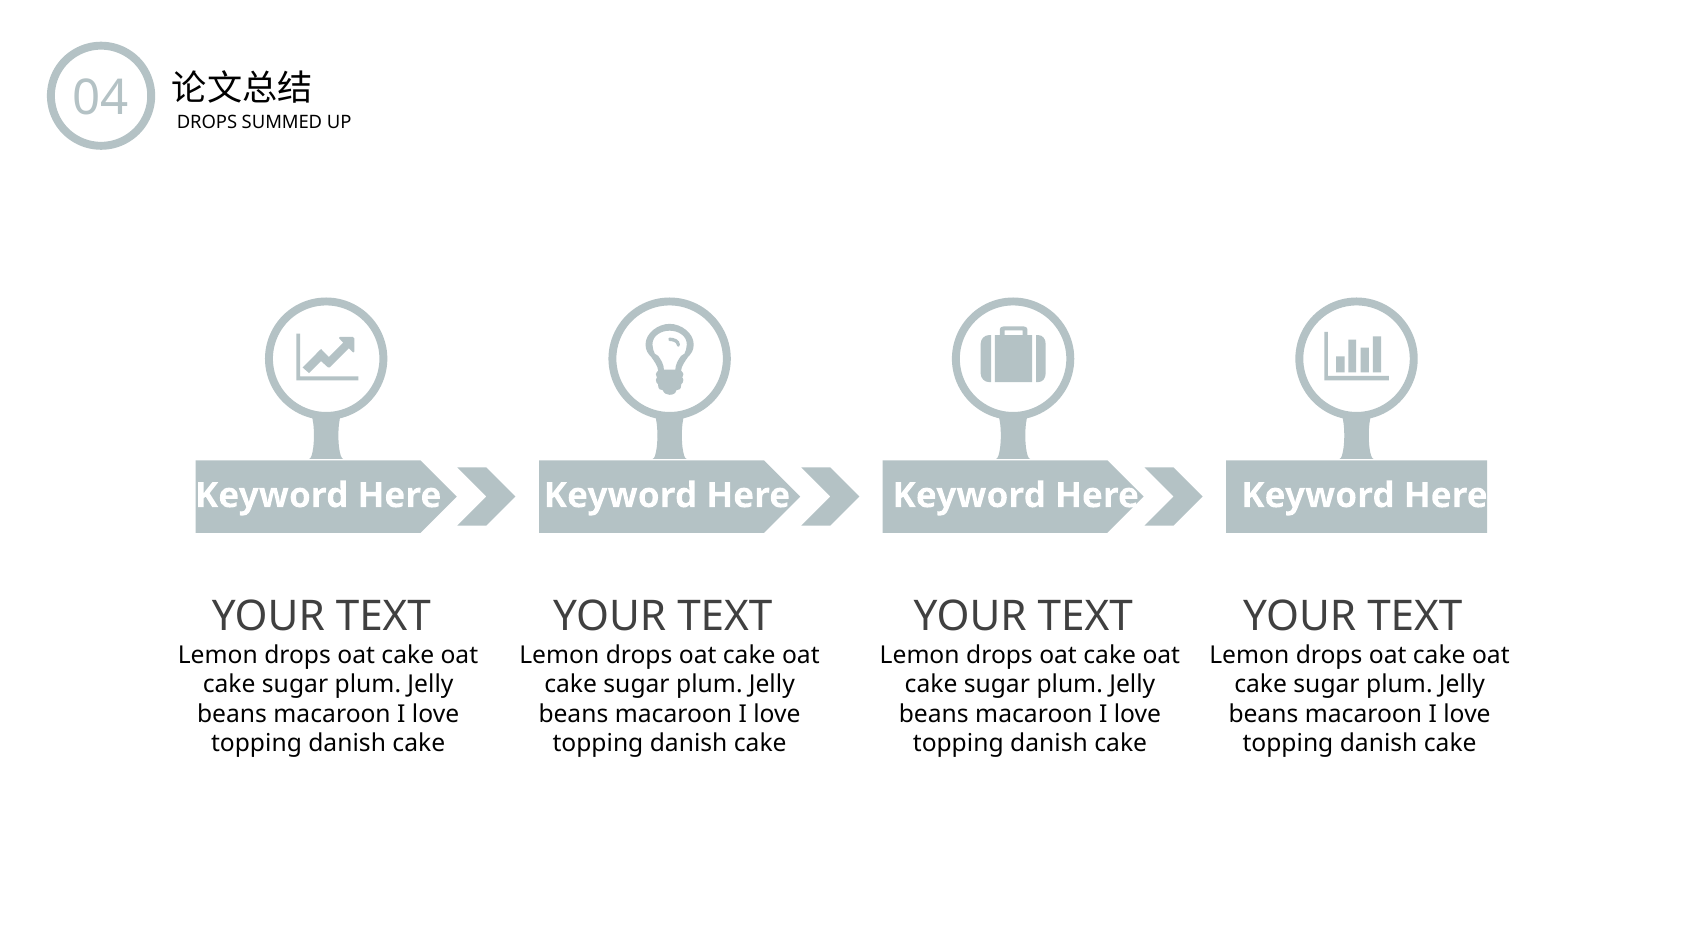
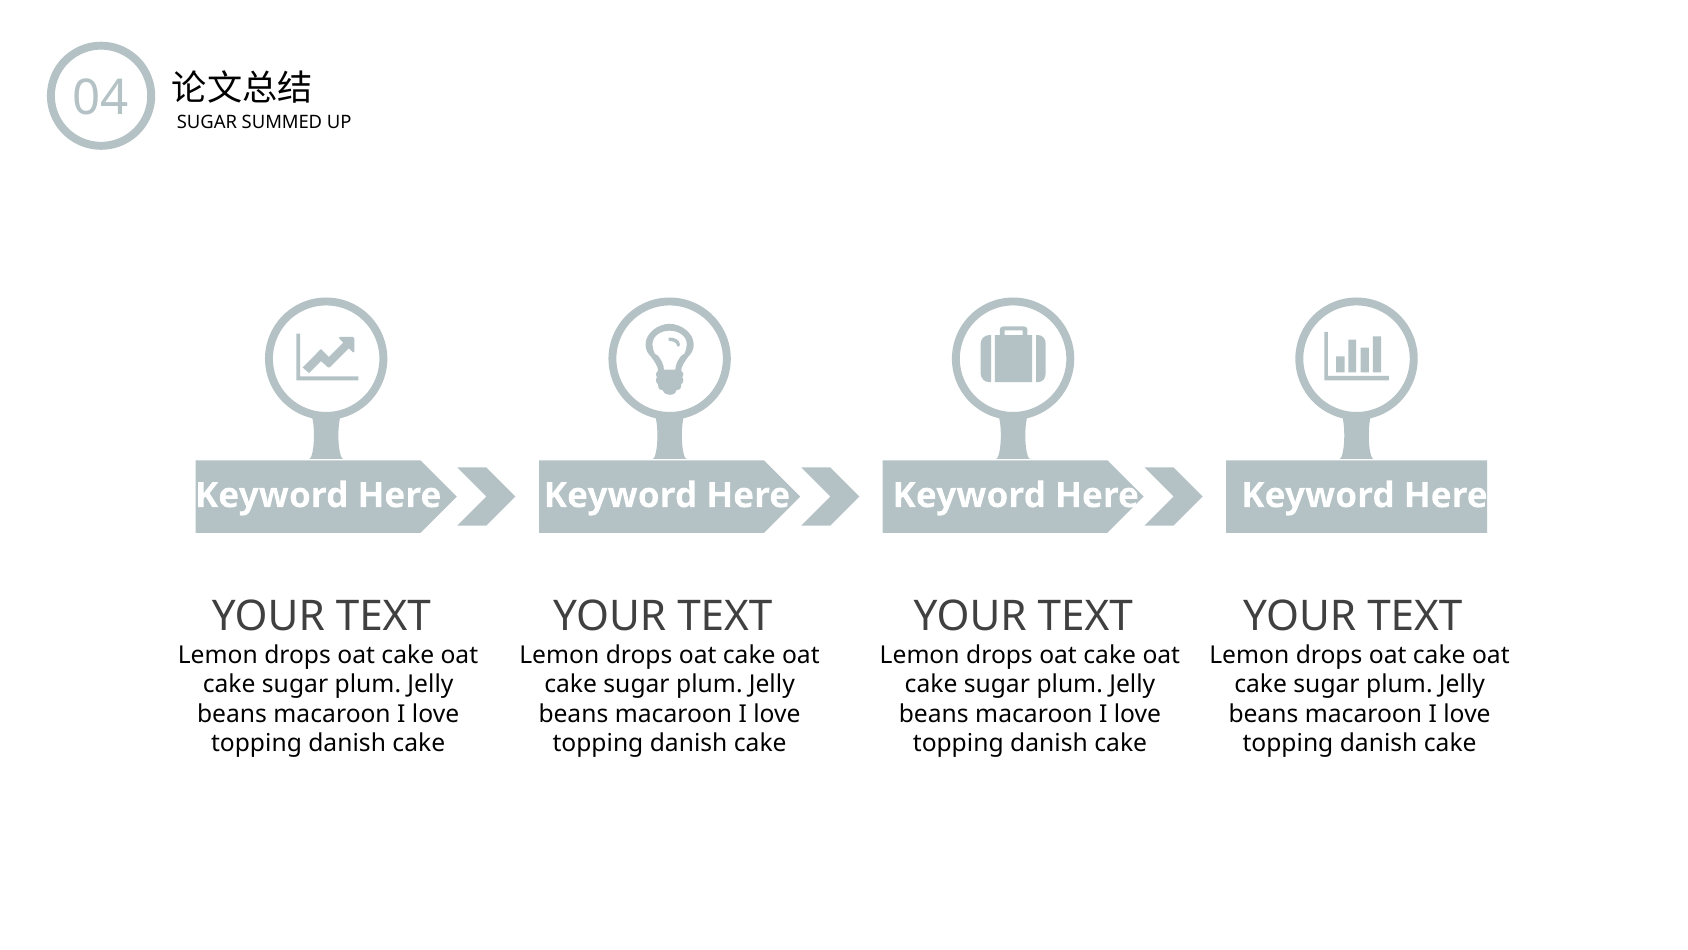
DROPS at (207, 123): DROPS -> SUGAR
